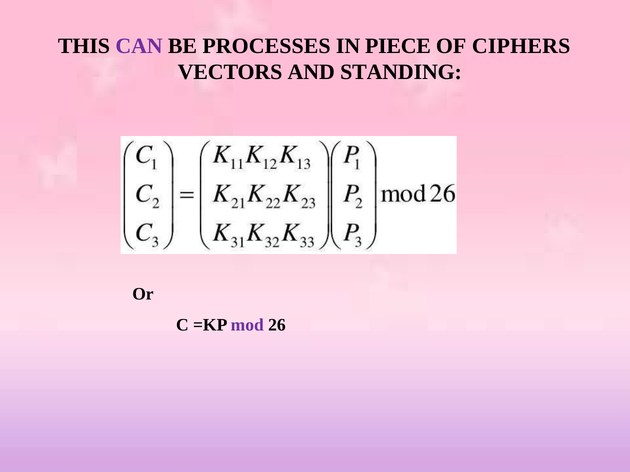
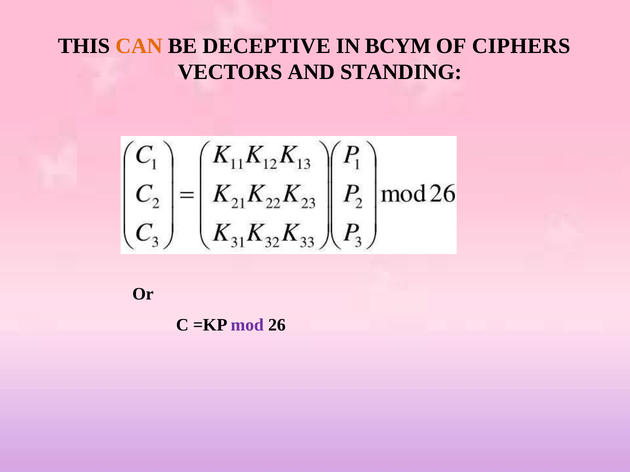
CAN colour: purple -> orange
PROCESSES: PROCESSES -> DECEPTIVE
PIECE: PIECE -> BCYM
